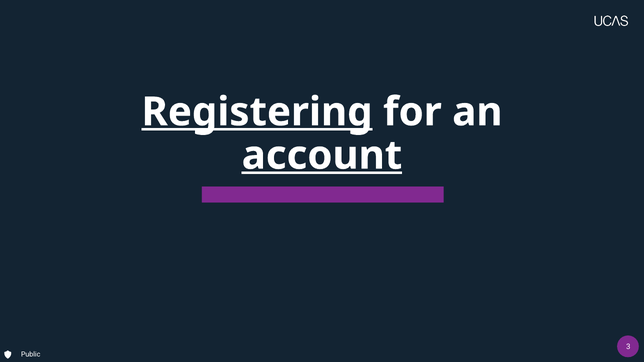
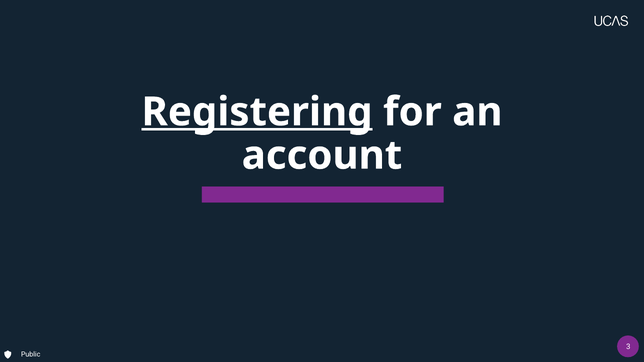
account underline: present -> none
